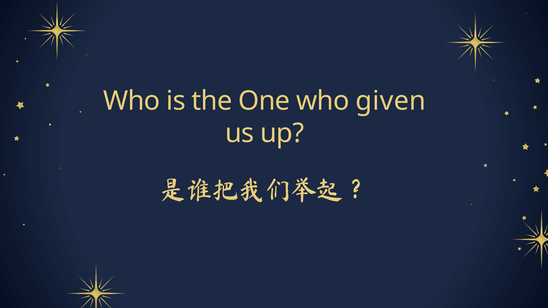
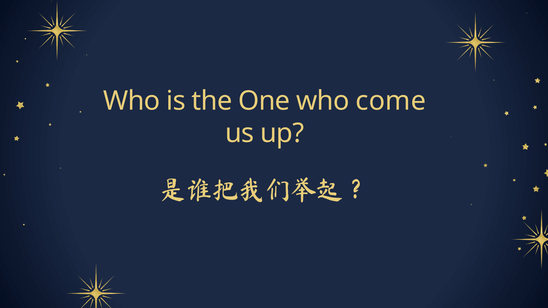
given: given -> come
